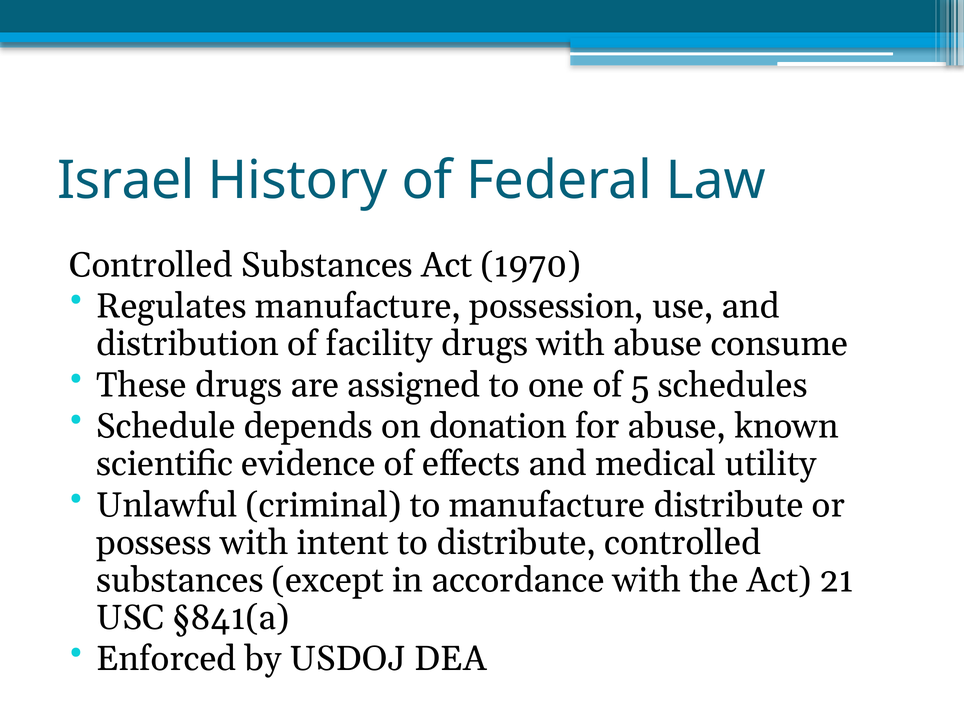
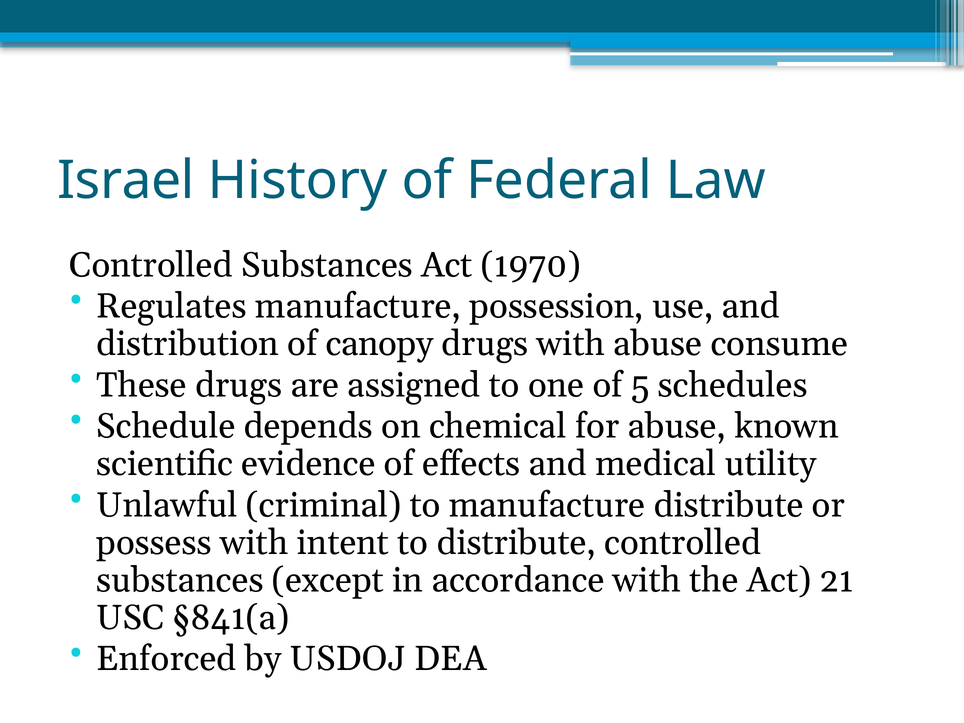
facility: facility -> canopy
donation: donation -> chemical
